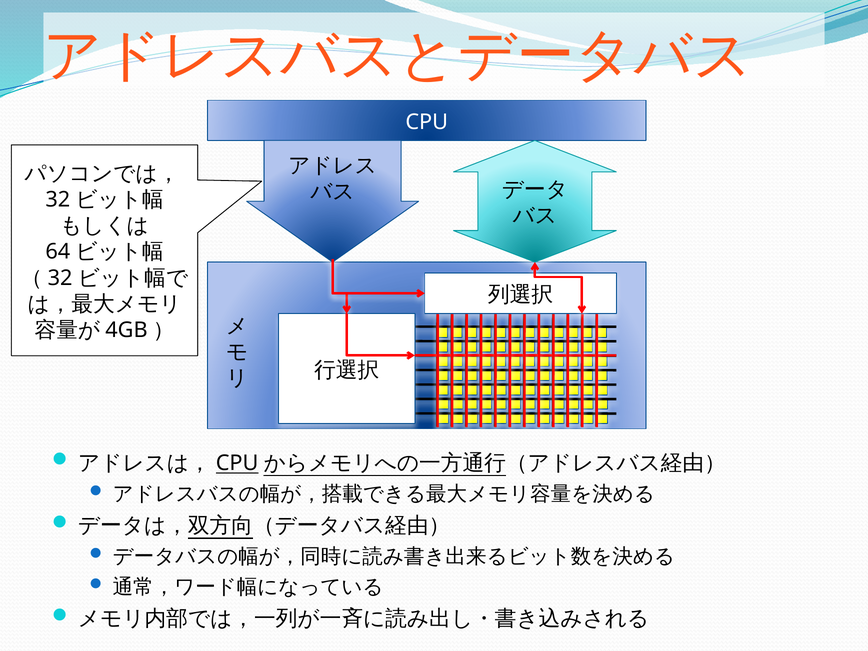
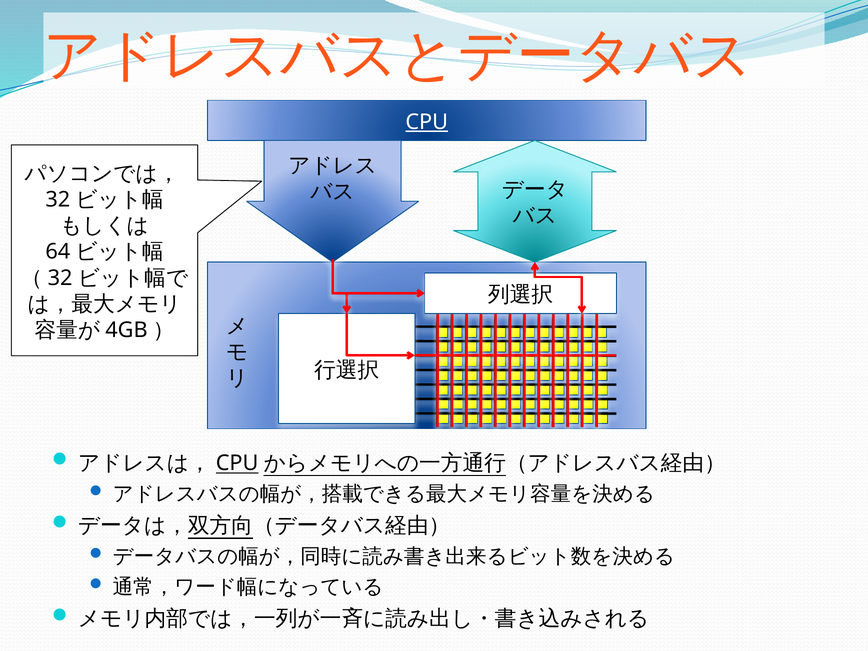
CPU underline: none -> present
